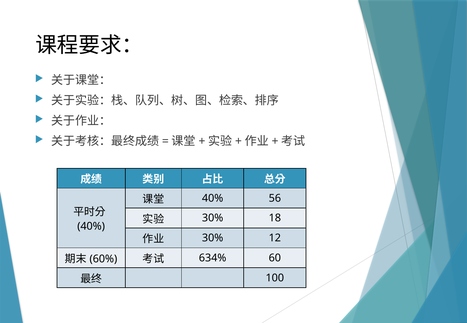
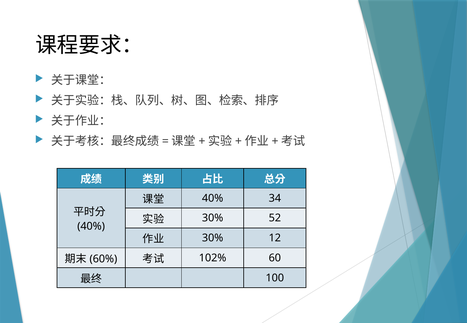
56: 56 -> 34
18: 18 -> 52
634%: 634% -> 102%
